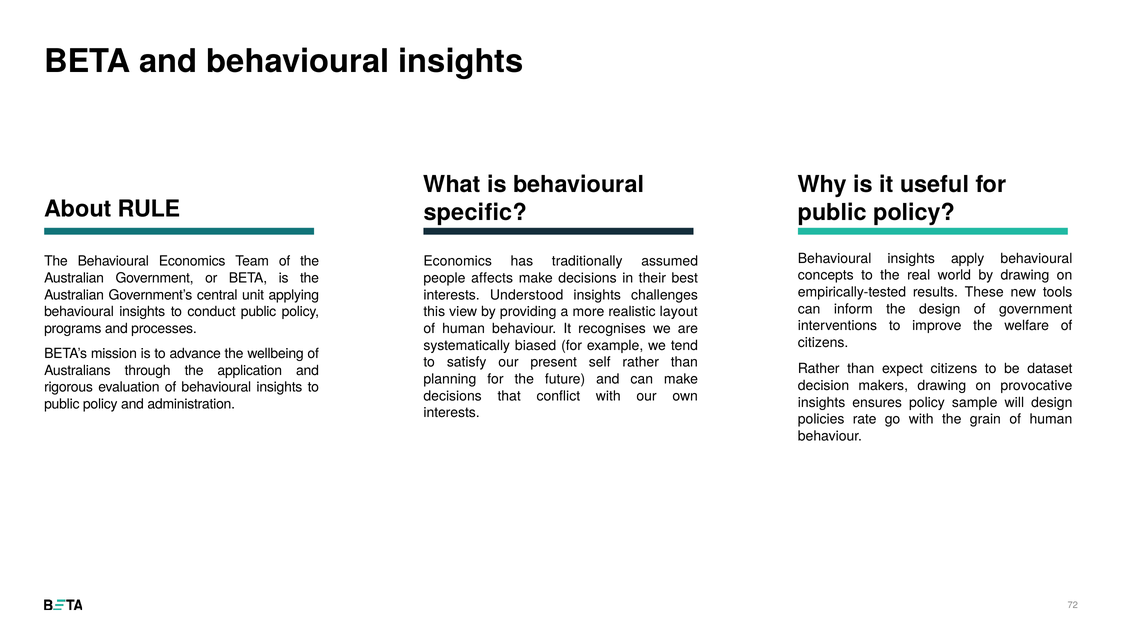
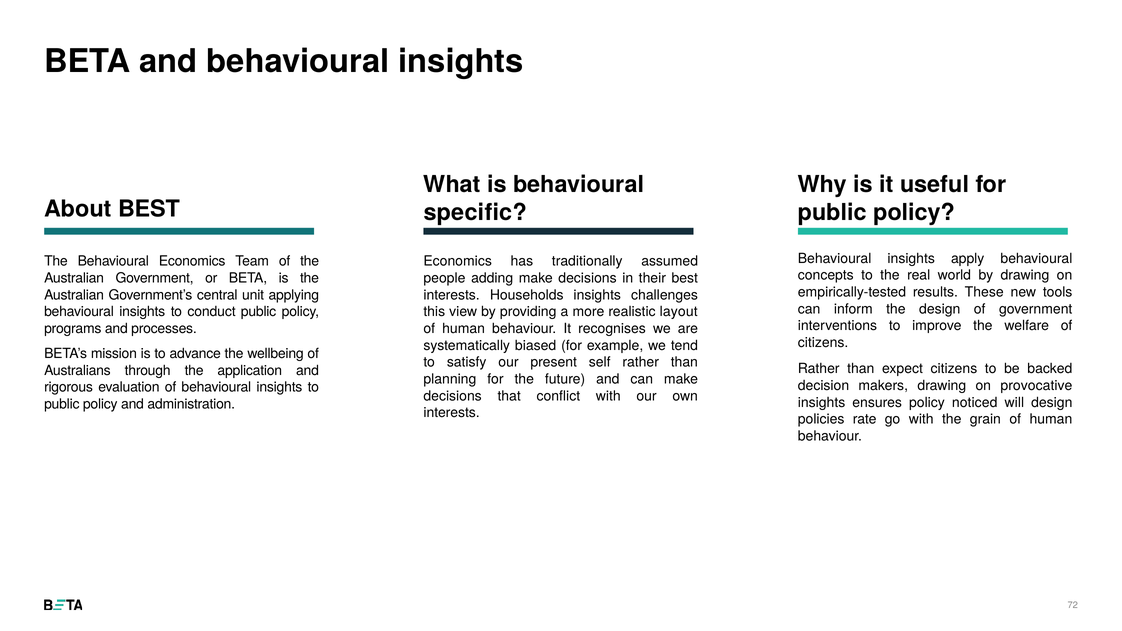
About RULE: RULE -> BEST
affects: affects -> adding
Understood: Understood -> Households
dataset: dataset -> backed
sample: sample -> noticed
